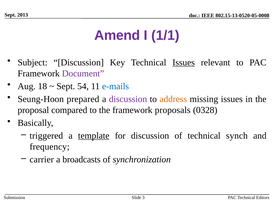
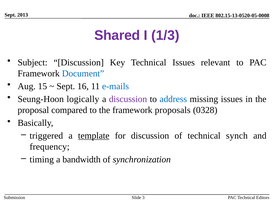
Amend: Amend -> Shared
1/1: 1/1 -> 1/3
Issues at (184, 62) underline: present -> none
Document colour: purple -> blue
18: 18 -> 15
54: 54 -> 16
prepared: prepared -> logically
address colour: orange -> blue
carrier: carrier -> timing
broadcasts: broadcasts -> bandwidth
